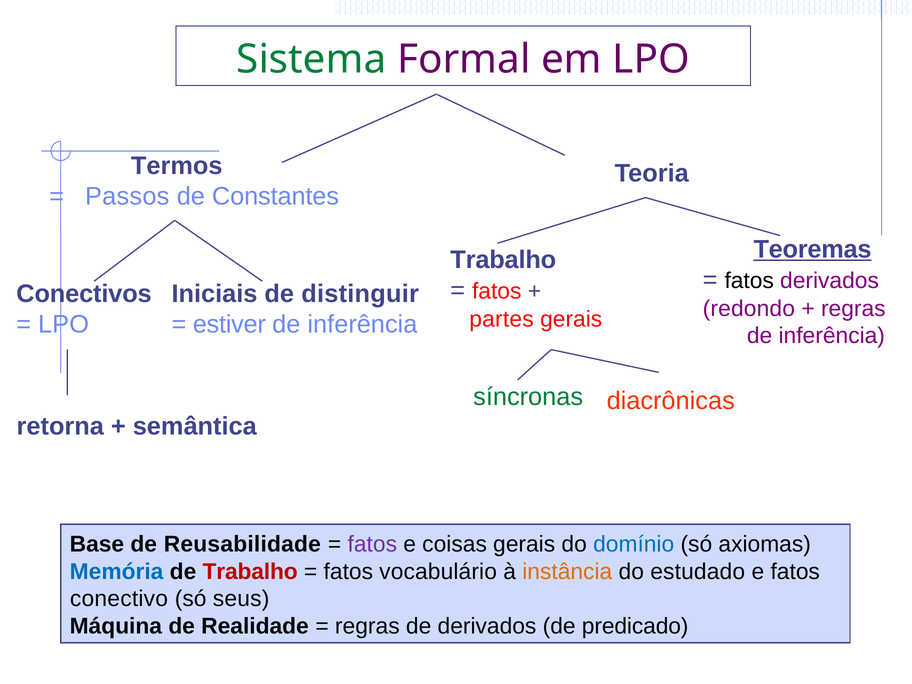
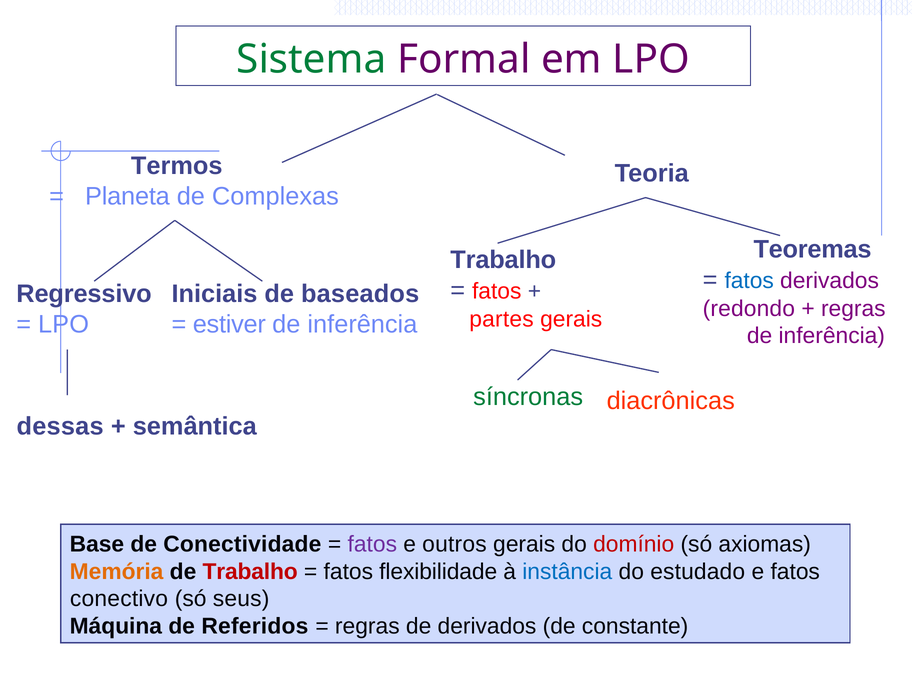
Passos: Passos -> Planeta
Constantes: Constantes -> Complexas
Teoremas underline: present -> none
fatos at (749, 281) colour: black -> blue
Conectivos: Conectivos -> Regressivo
distinguir: distinguir -> baseados
retorna: retorna -> dessas
Reusabilidade: Reusabilidade -> Conectividade
coisas: coisas -> outros
domínio colour: blue -> red
Memória colour: blue -> orange
vocabulário: vocabulário -> flexibilidade
instância colour: orange -> blue
Realidade: Realidade -> Referidos
predicado: predicado -> constante
